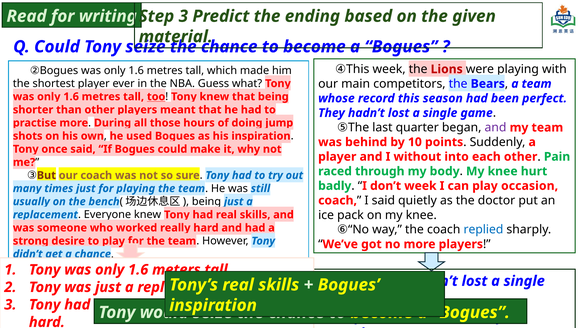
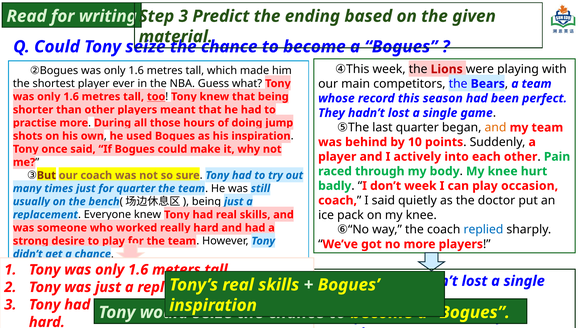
and at (495, 127) colour: purple -> orange
without: without -> actively
playing at (136, 188): playing -> quarter
